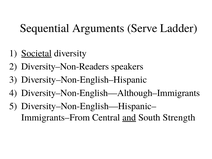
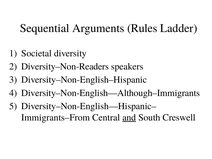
Serve: Serve -> Rules
Societal underline: present -> none
Strength: Strength -> Creswell
